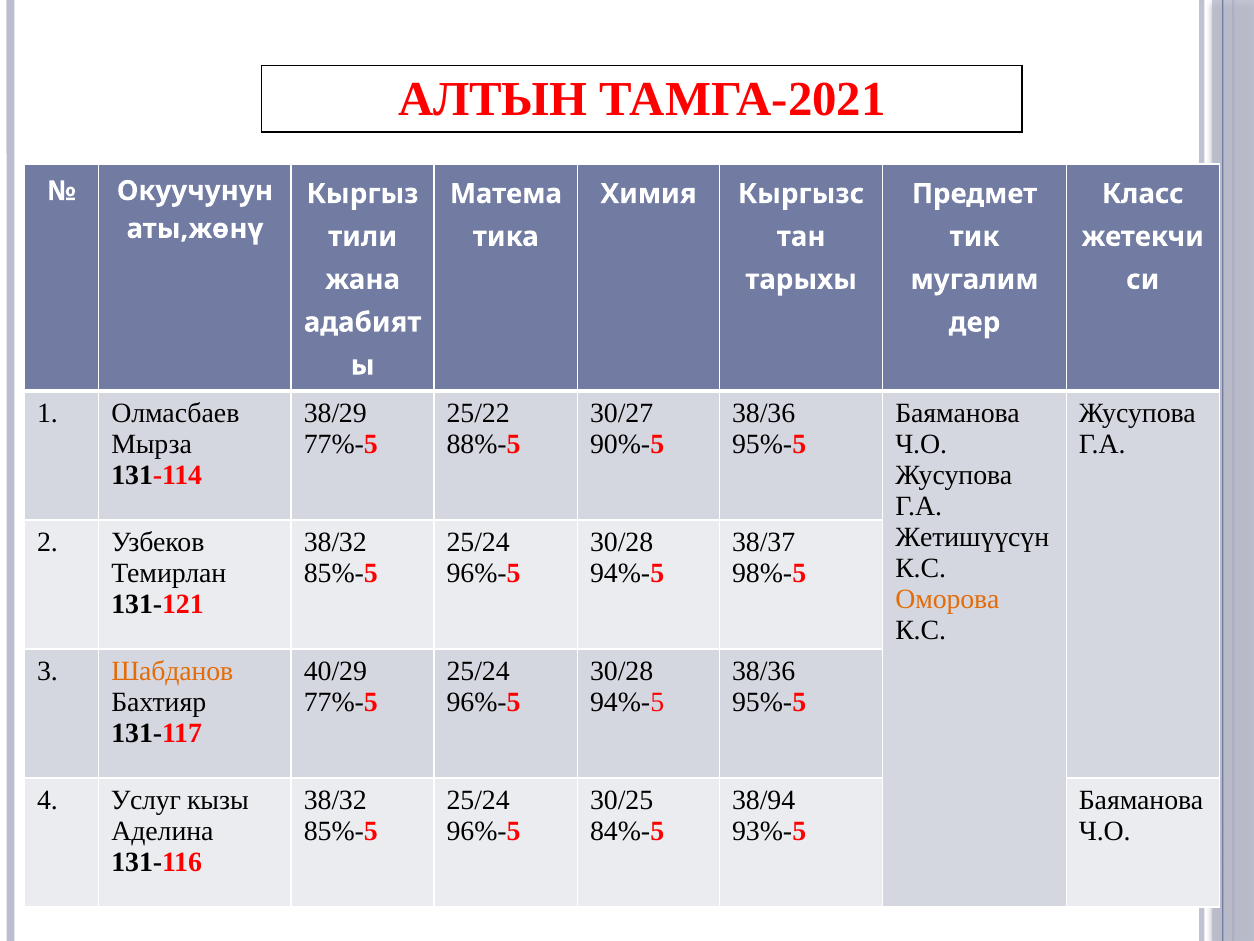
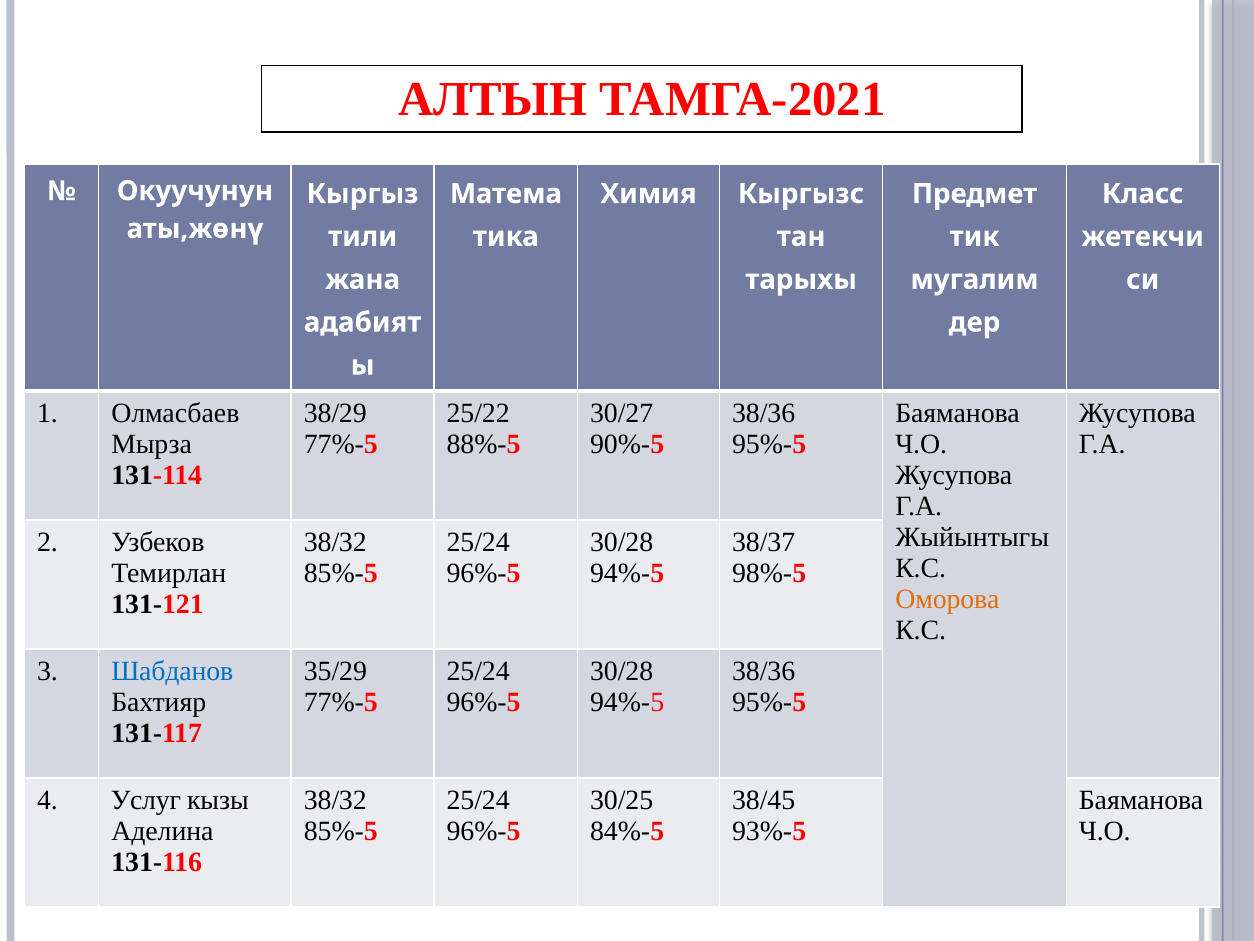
Жетишүүсүн: Жетишүүсүн -> Жыйынтыгы
Шабданов colour: orange -> blue
40/29: 40/29 -> 35/29
38/94: 38/94 -> 38/45
